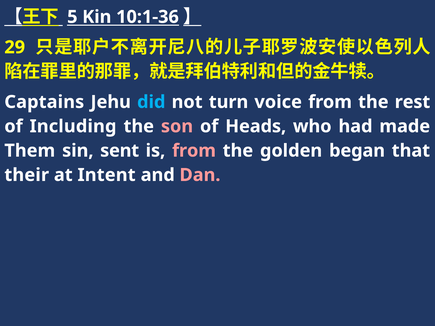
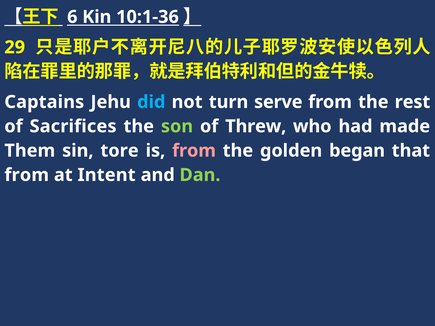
5: 5 -> 6
voice: voice -> serve
Including: Including -> Sacrifices
son colour: pink -> light green
Heads: Heads -> Threw
sent: sent -> tore
their at (27, 175): their -> from
Dan colour: pink -> light green
